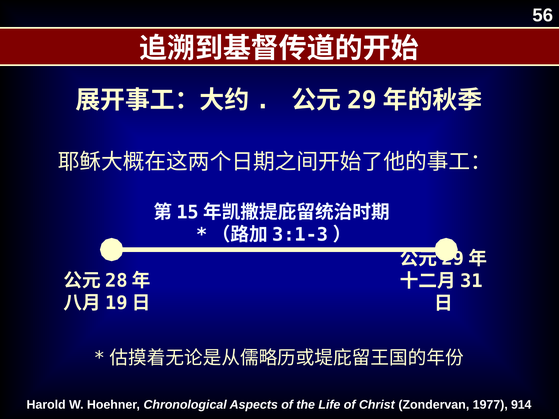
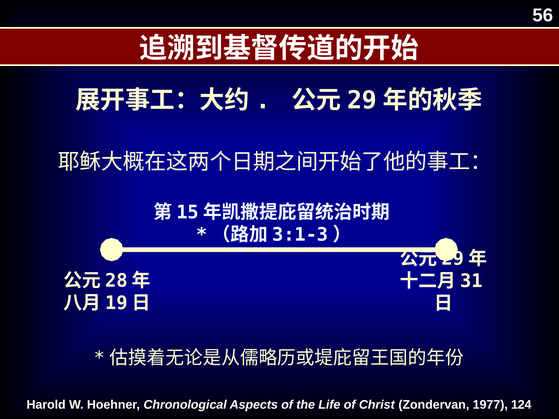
914: 914 -> 124
